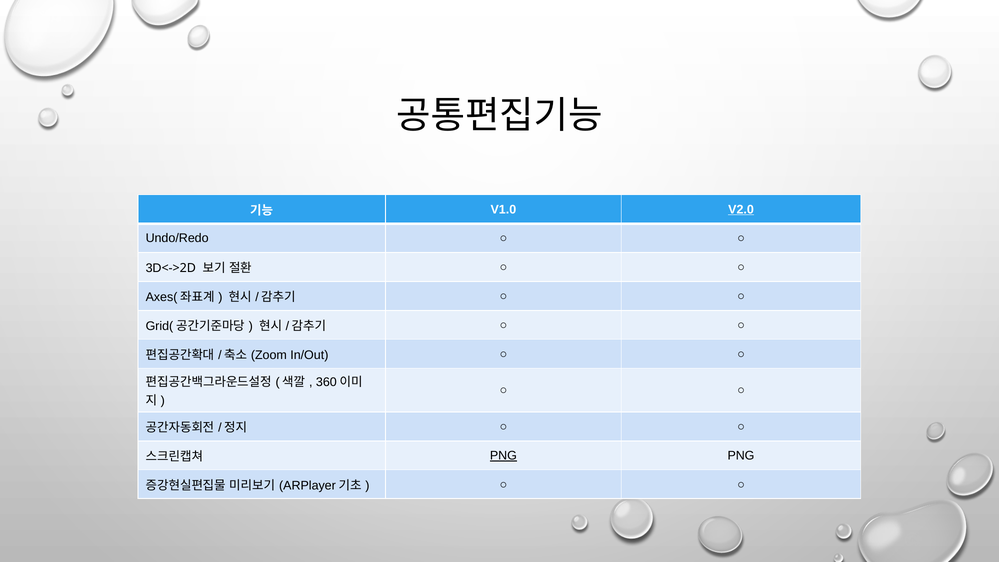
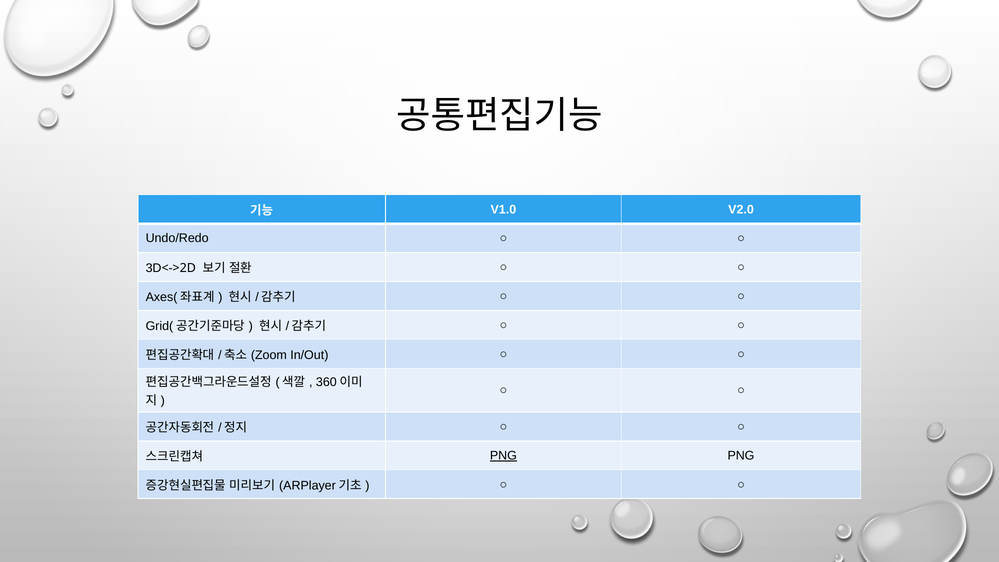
V2.0 underline: present -> none
